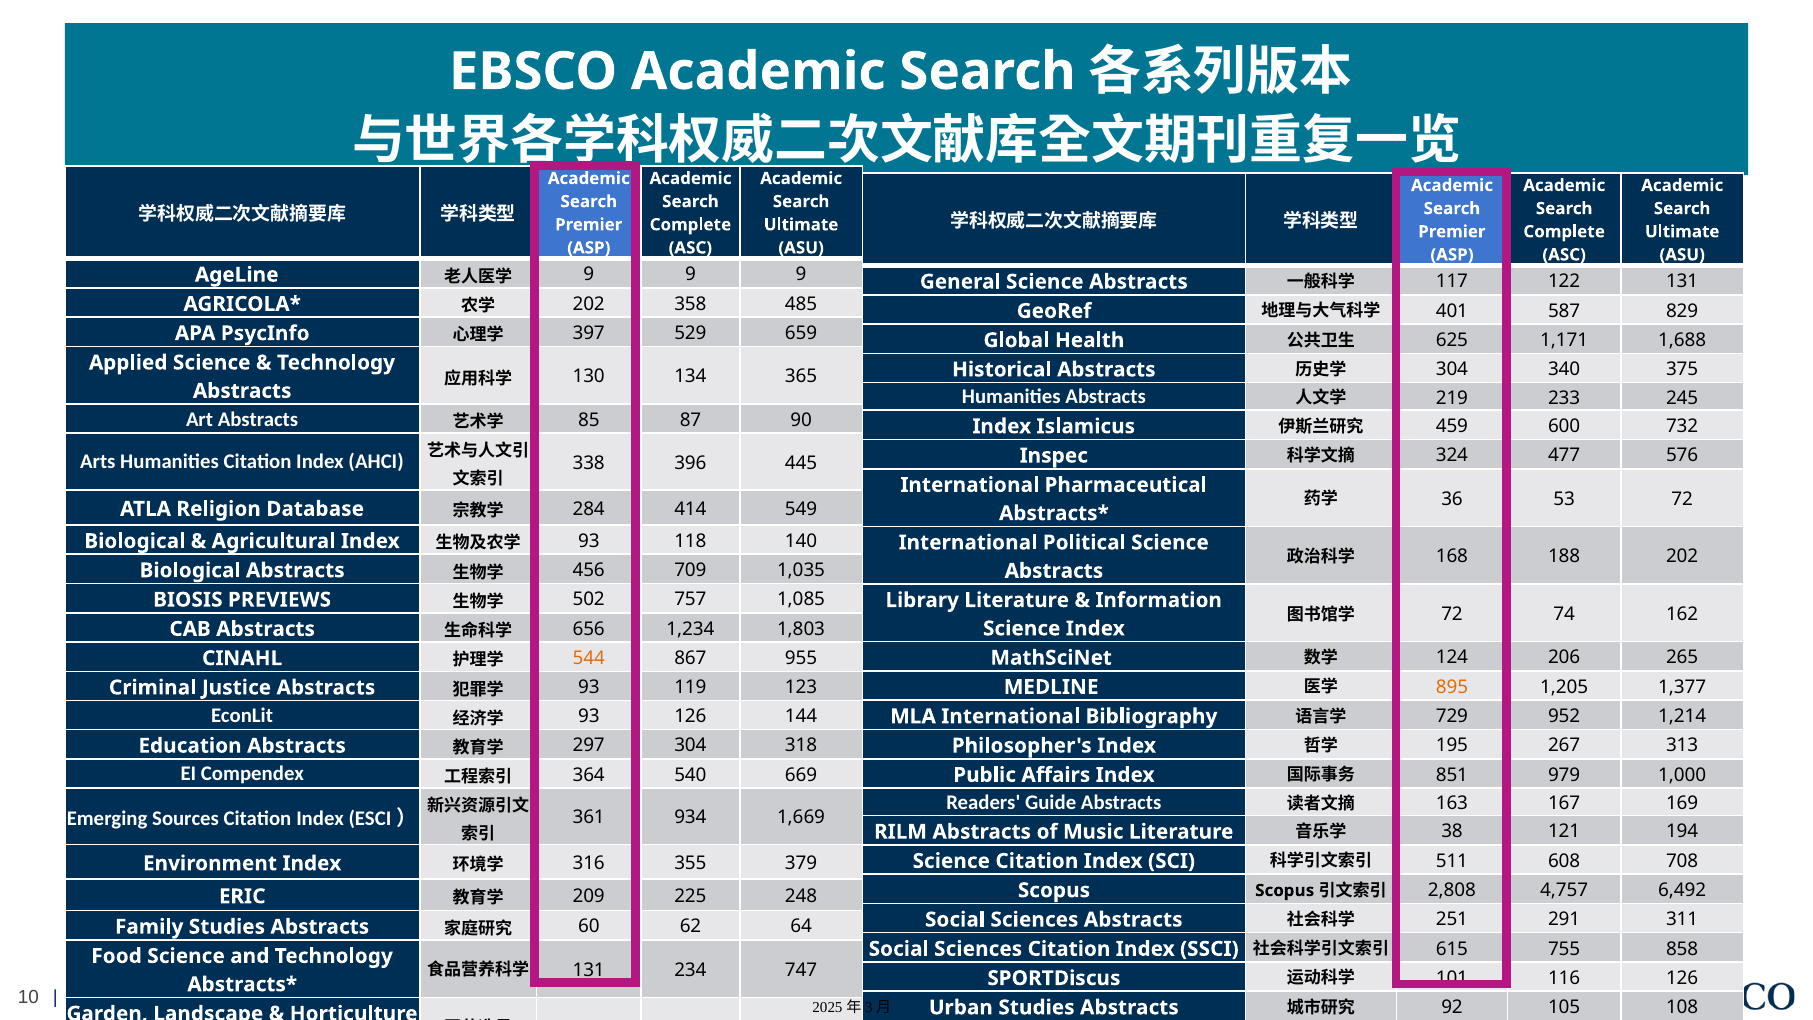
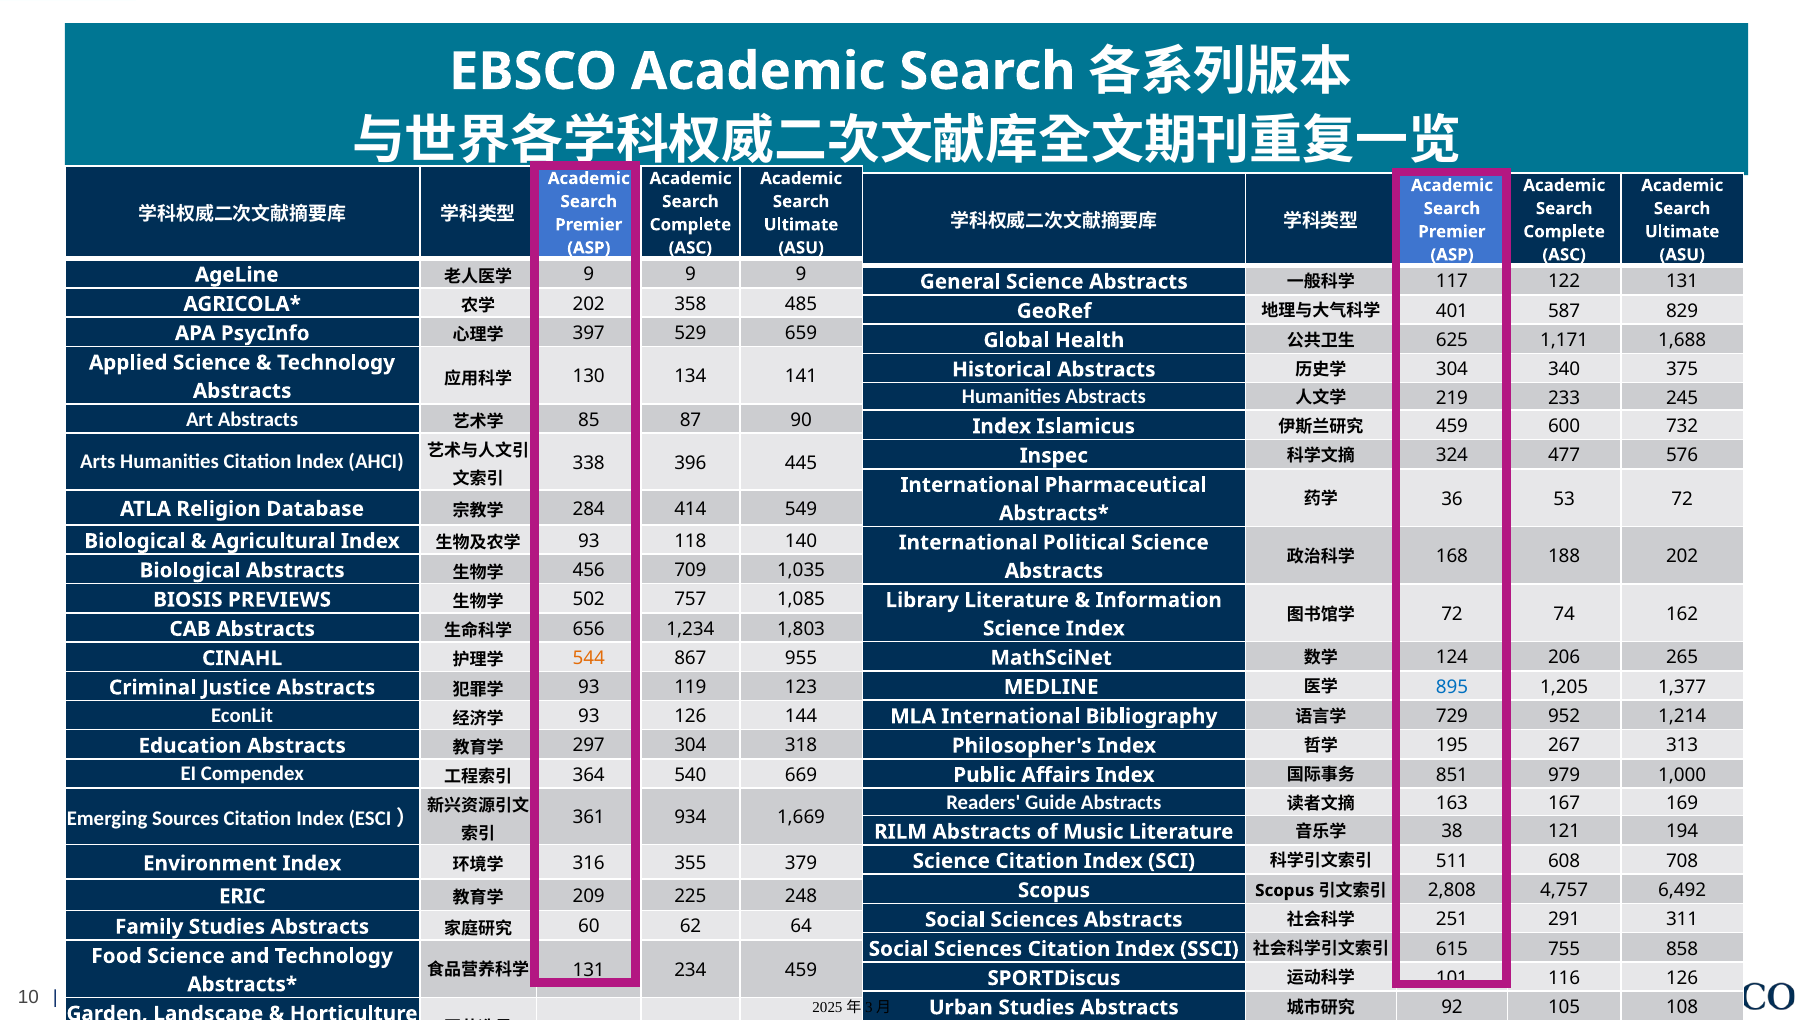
365: 365 -> 141
895 colour: orange -> blue
234 747: 747 -> 459
